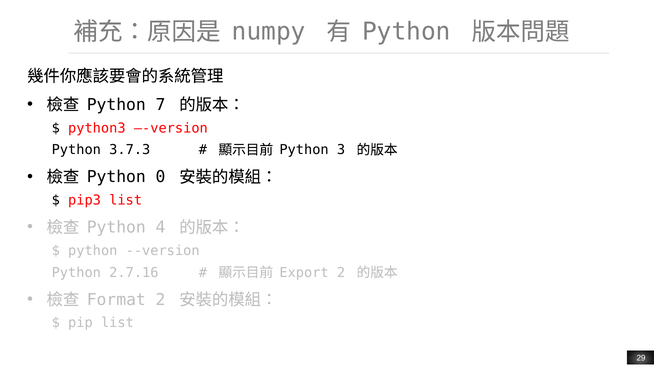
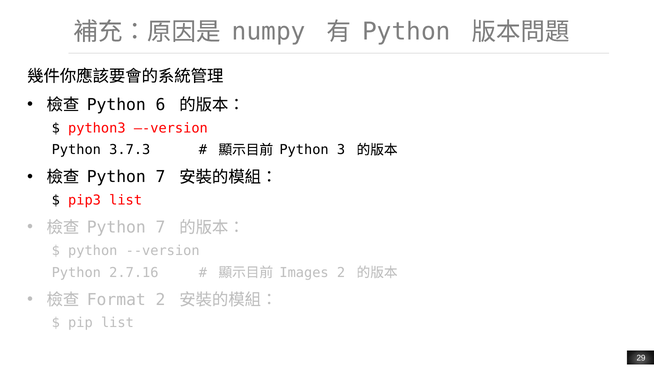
7: 7 -> 6
0 at (161, 177): 0 -> 7
4 at (161, 227): 4 -> 7
Export: Export -> Images
